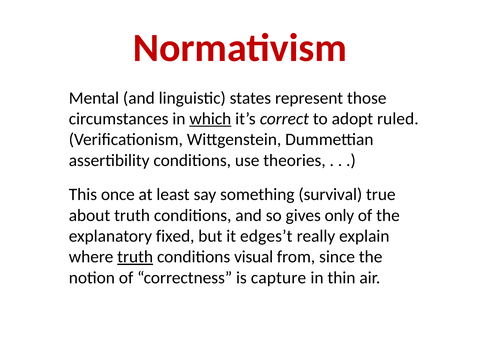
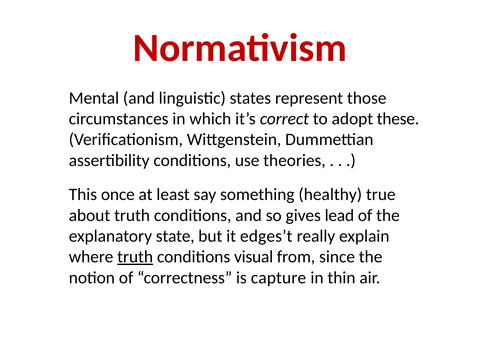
which underline: present -> none
ruled: ruled -> these
survival: survival -> healthy
only: only -> lead
fixed: fixed -> state
